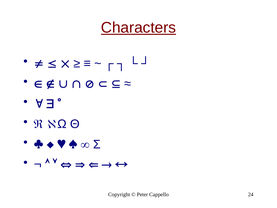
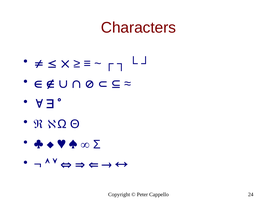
Characters underline: present -> none
